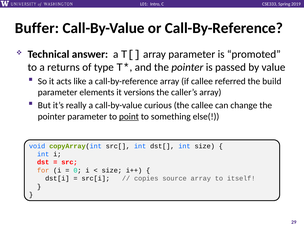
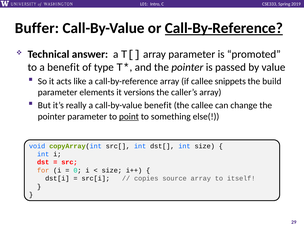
Call-By-Reference at (224, 28) underline: none -> present
a returns: returns -> benefit
referred: referred -> snippets
call-by-value curious: curious -> benefit
